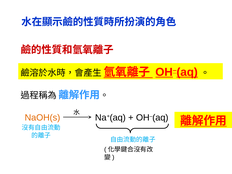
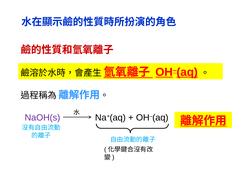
NaOH(s colour: orange -> purple
